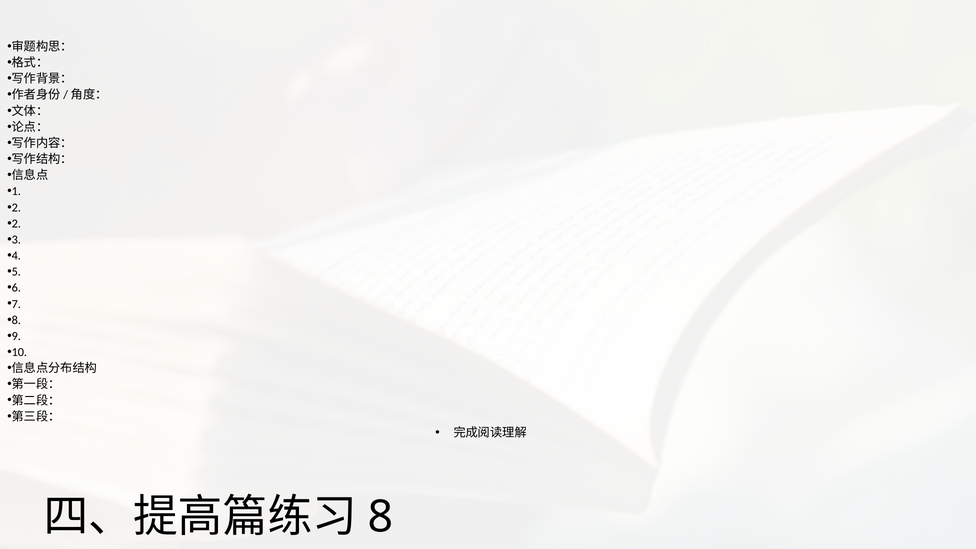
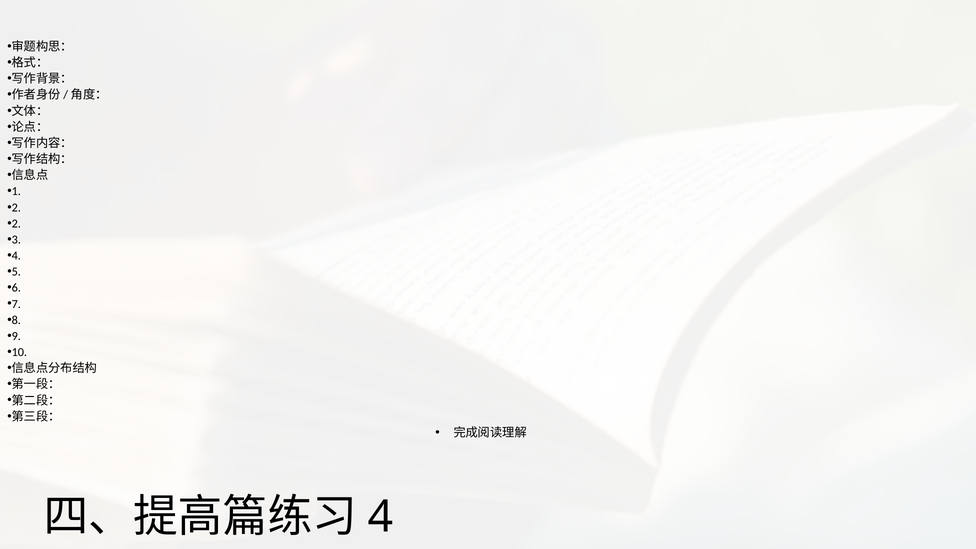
8: 8 -> 4
